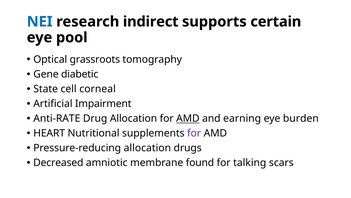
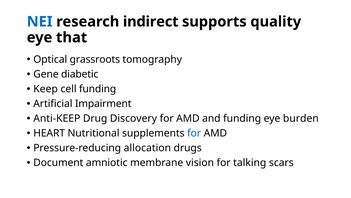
certain: certain -> quality
pool: pool -> that
State: State -> Keep
cell corneal: corneal -> funding
Anti-RATE: Anti-RATE -> Anti-KEEP
Drug Allocation: Allocation -> Discovery
AMD at (188, 118) underline: present -> none
and earning: earning -> funding
for at (194, 133) colour: purple -> blue
Decreased: Decreased -> Document
found: found -> vision
